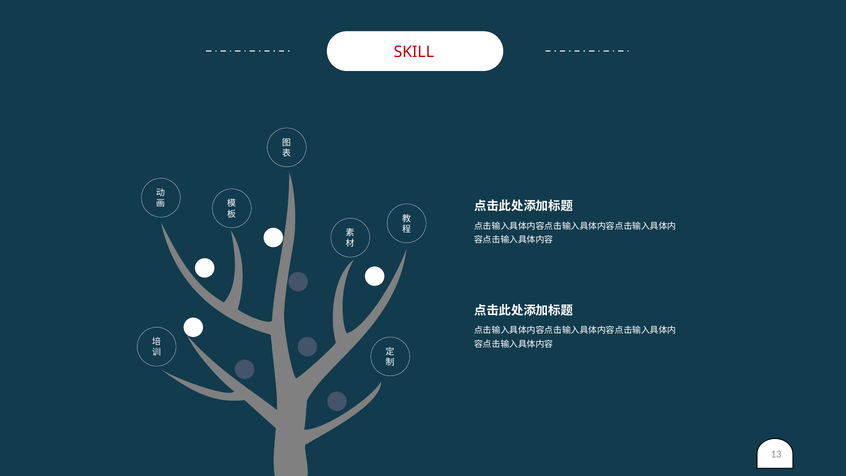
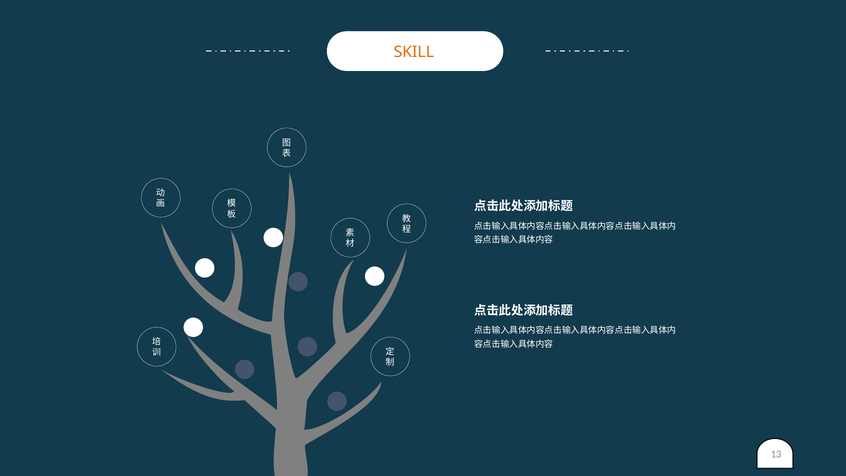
SKILL colour: red -> orange
